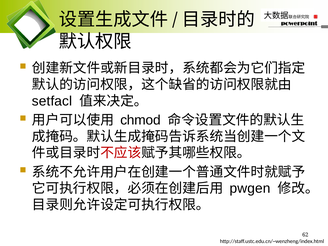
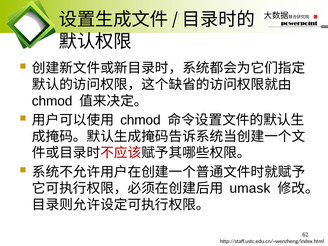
setfacl at (52, 101): setfacl -> chmod
pwgen: pwgen -> umask
